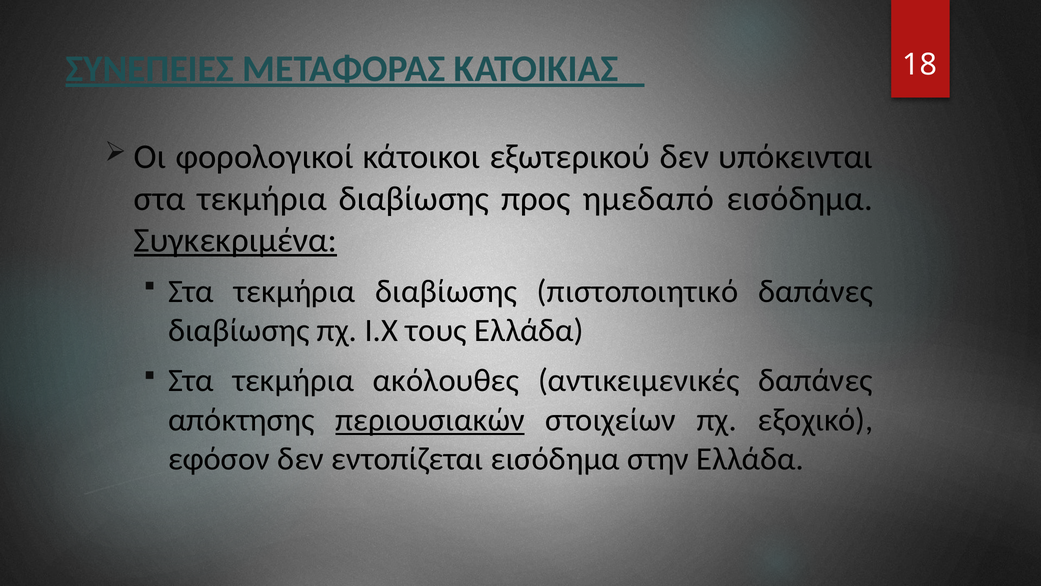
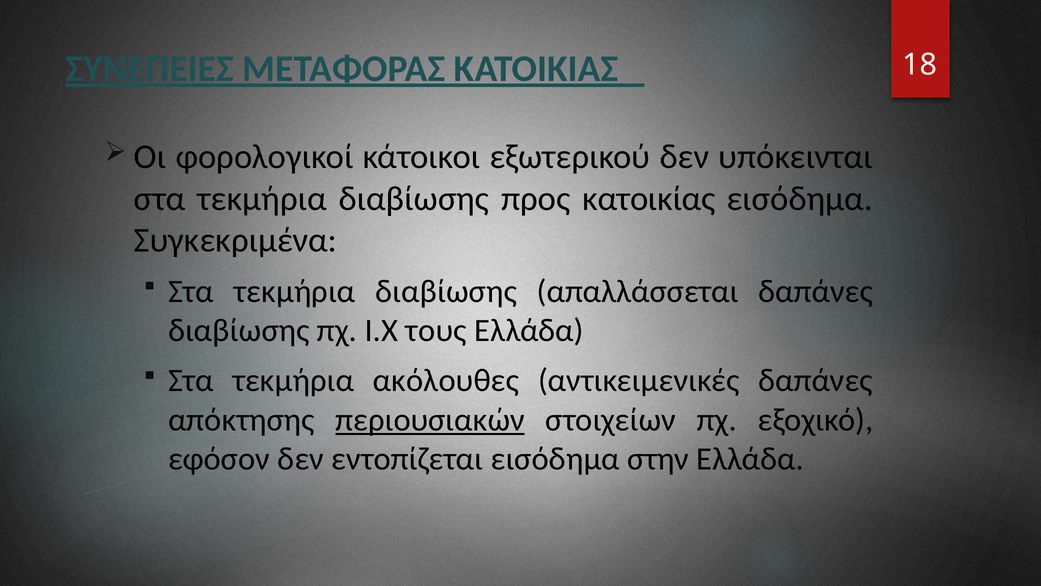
ημεδαπό: ημεδαπό -> κατοικίας
Συγκεκριμένα underline: present -> none
πιστοποιητικό: πιστοποιητικό -> απαλλάσσεται
